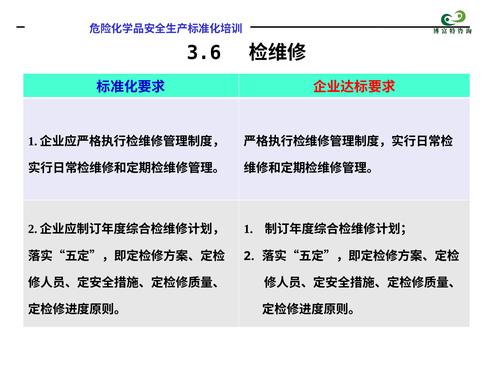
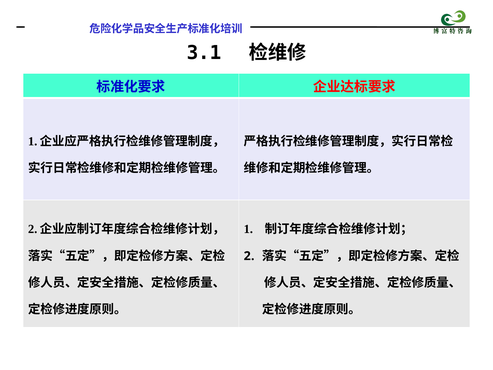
3.6: 3.6 -> 3.1
